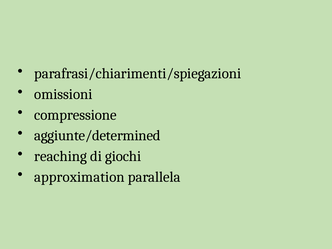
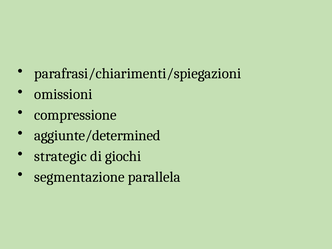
reaching: reaching -> strategic
approximation: approximation -> segmentazione
